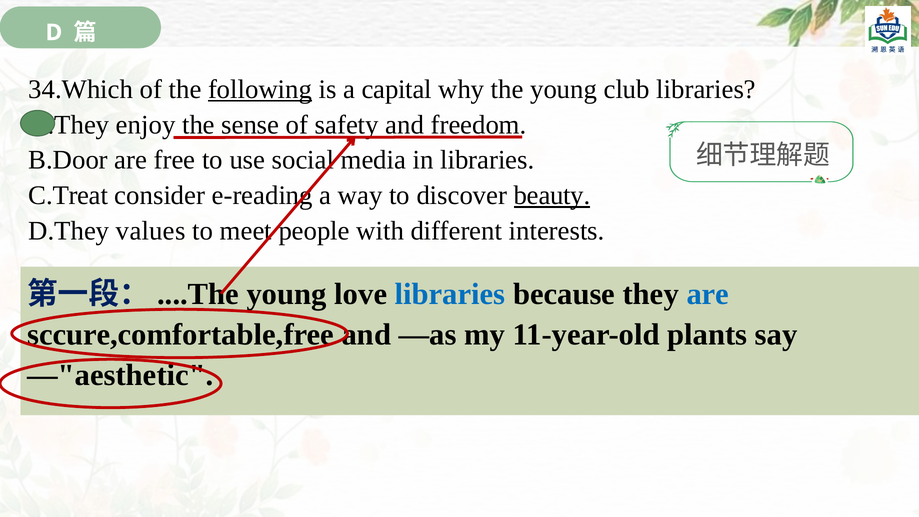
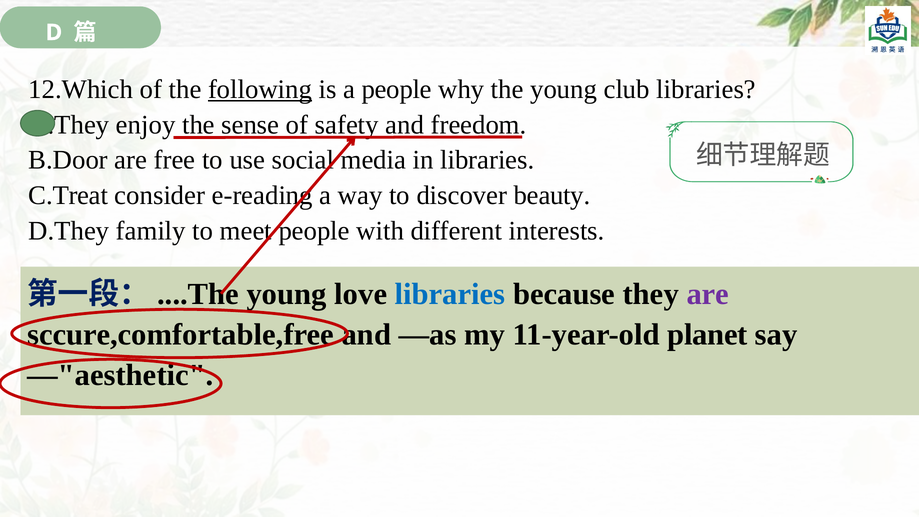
34.Which: 34.Which -> 12.Which
a capital: capital -> people
beauty underline: present -> none
values: values -> family
are at (708, 294) colour: blue -> purple
plants: plants -> planet
